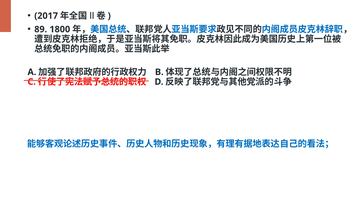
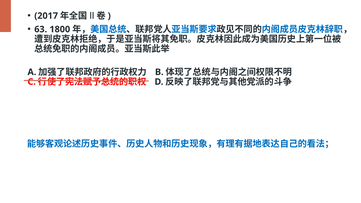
89: 89 -> 63
